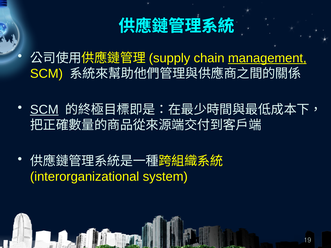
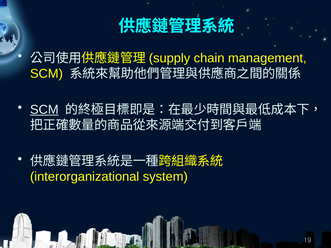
management underline: present -> none
